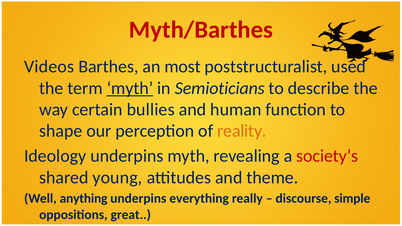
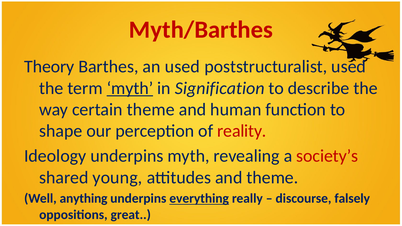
Videos: Videos -> Theory
an most: most -> used
Semioticians: Semioticians -> Signification
certain bullies: bullies -> theme
reality colour: orange -> red
everything underline: none -> present
simple: simple -> falsely
